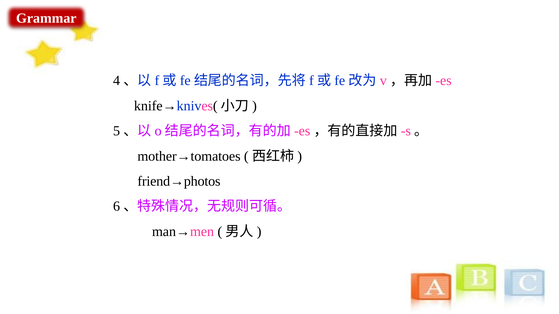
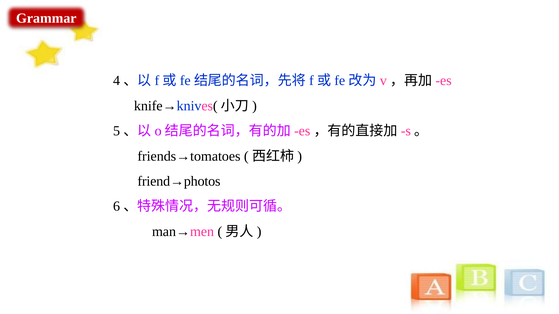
mother→tomatoes: mother→tomatoes -> friends→tomatoes
